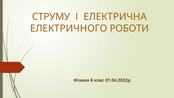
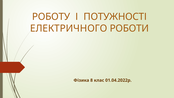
СТРУМУ: СТРУМУ -> РОБОТУ
ЕЛЕКТРИЧНА: ЕЛЕКТРИЧНА -> ПОТУЖНОСТІ
